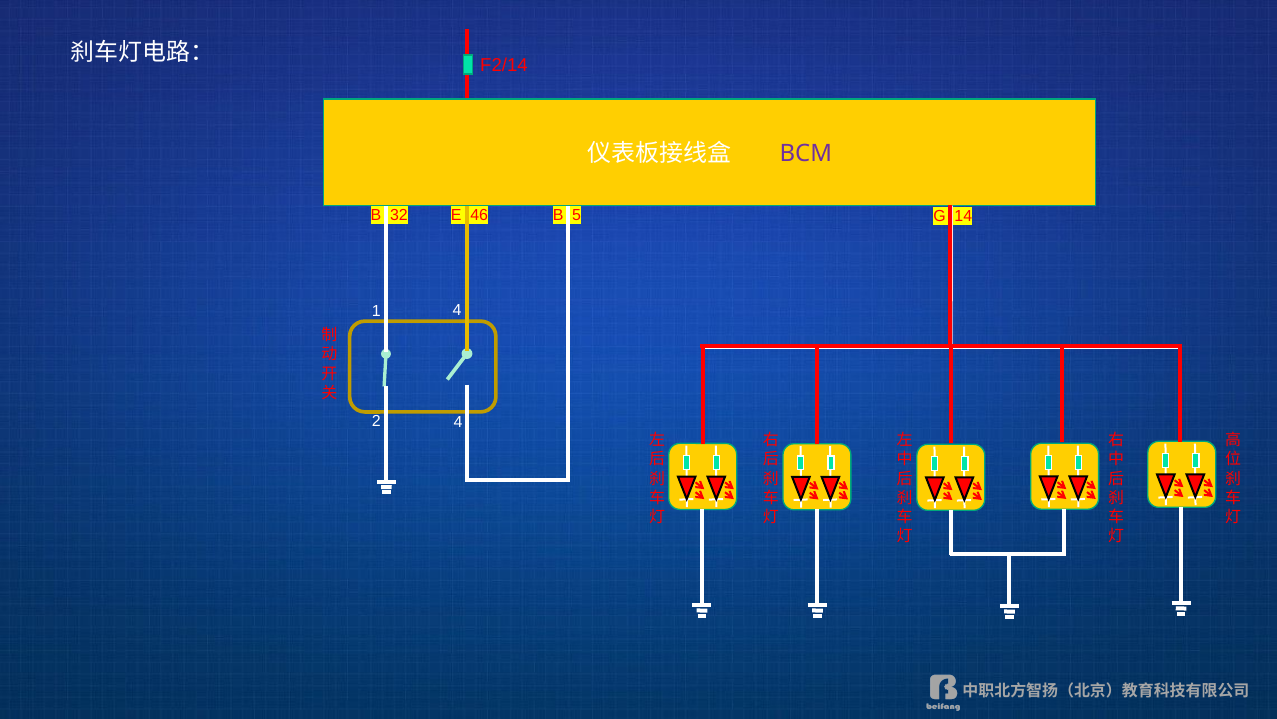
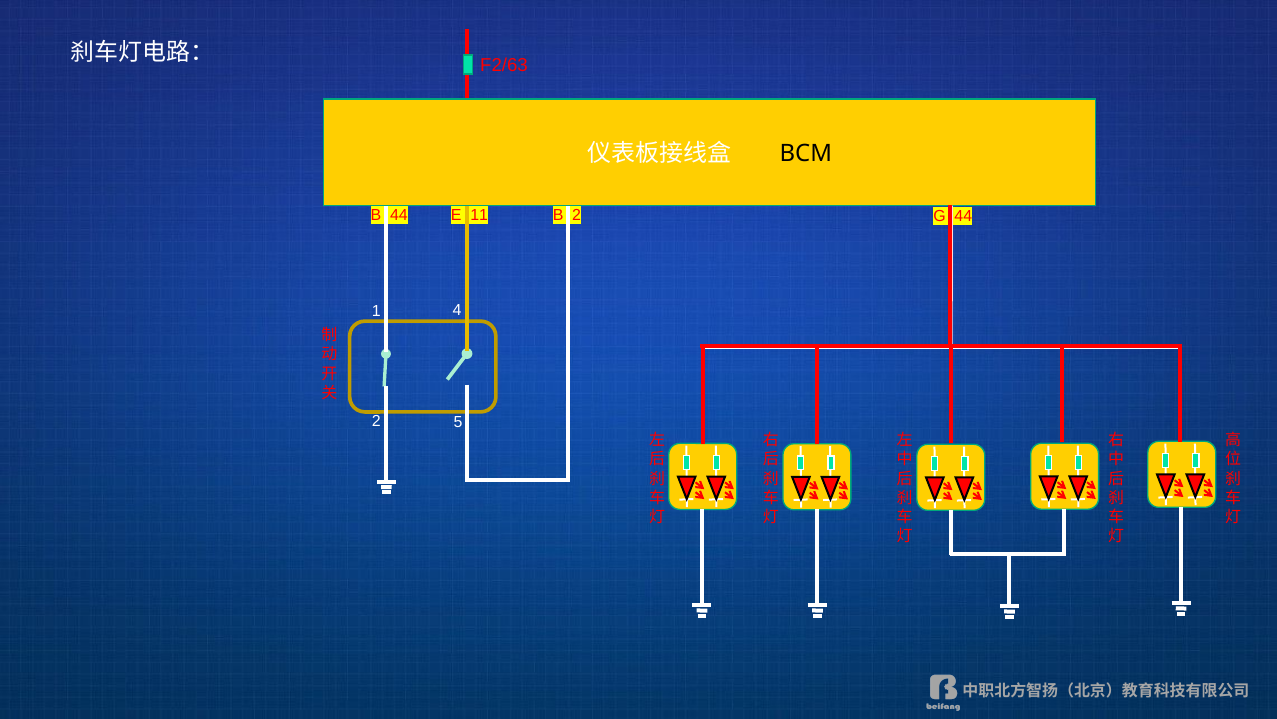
F2/14: F2/14 -> F2/63
BCM colour: purple -> black
B 32: 32 -> 44
46: 46 -> 11
B 5: 5 -> 2
G 14: 14 -> 44
2 4: 4 -> 5
